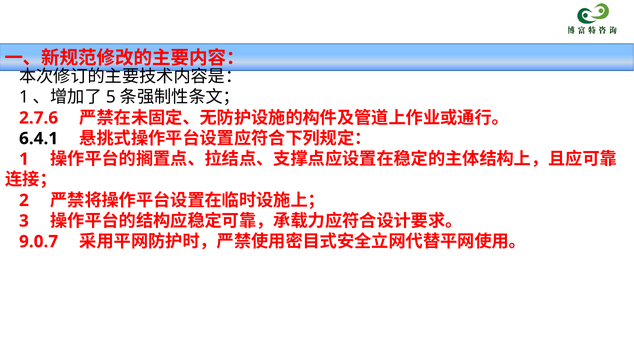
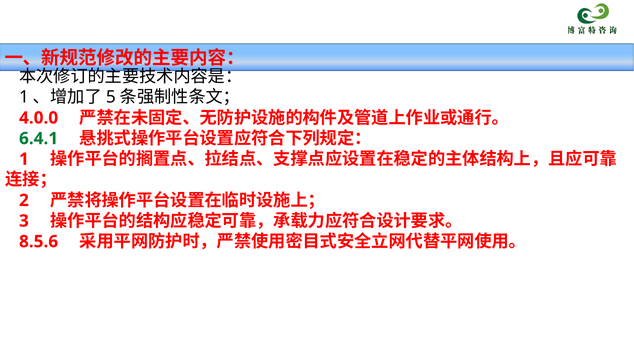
2.7.6: 2.7.6 -> 4.0.0
6.4.1 colour: black -> green
9.0.7: 9.0.7 -> 8.5.6
